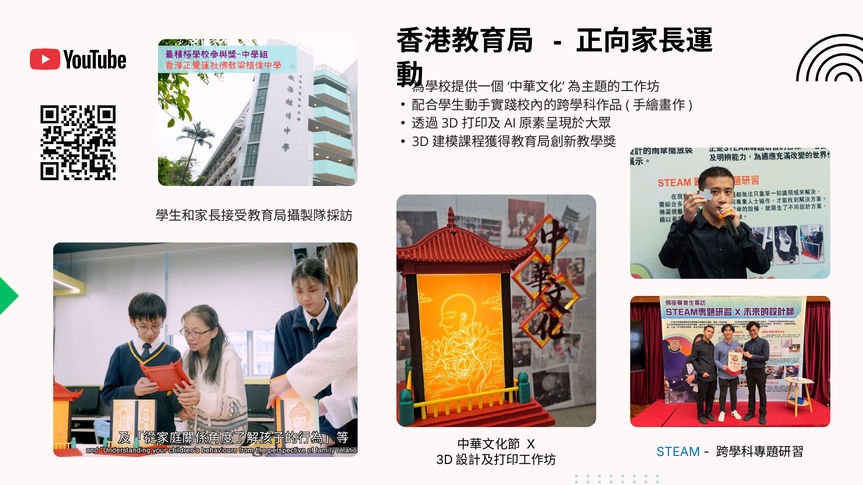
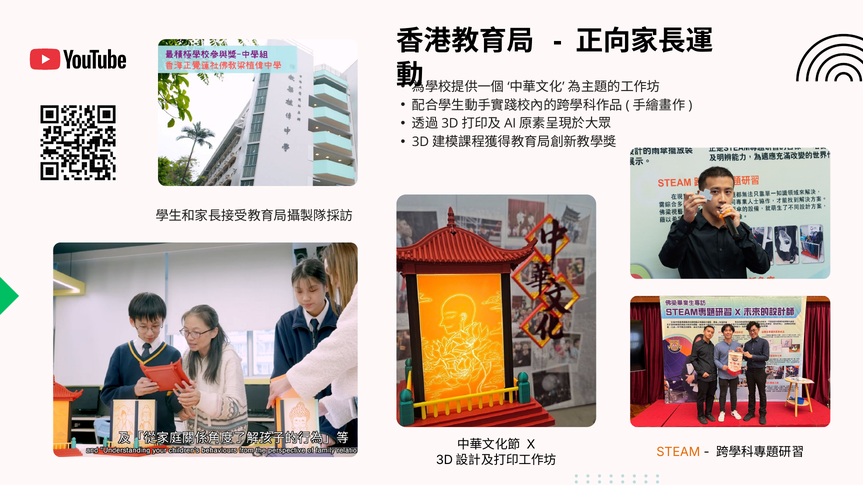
STEAM colour: blue -> orange
